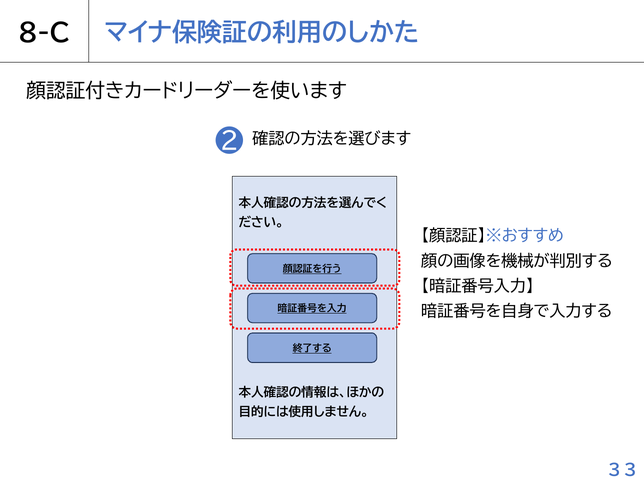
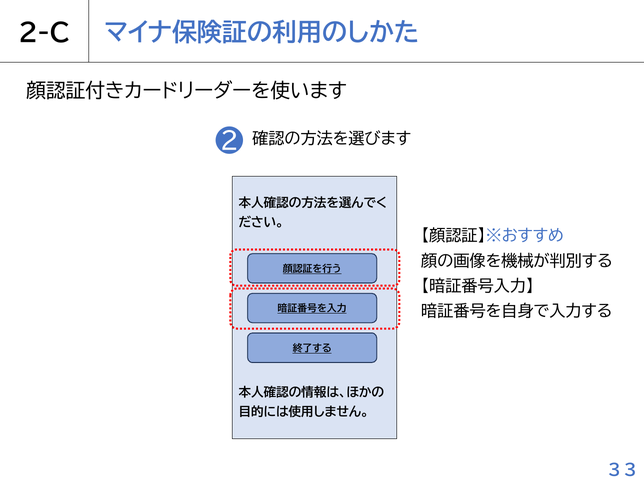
8-C: 8-C -> 2-C
